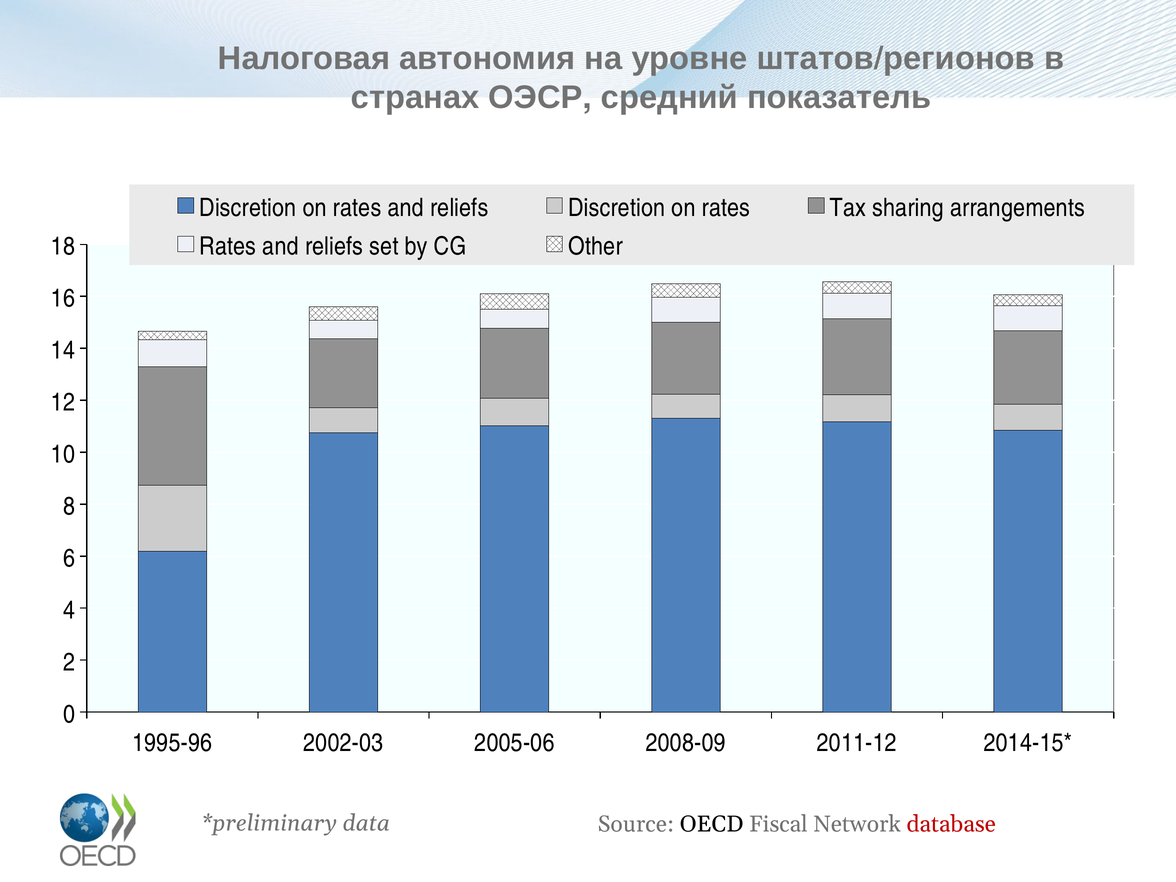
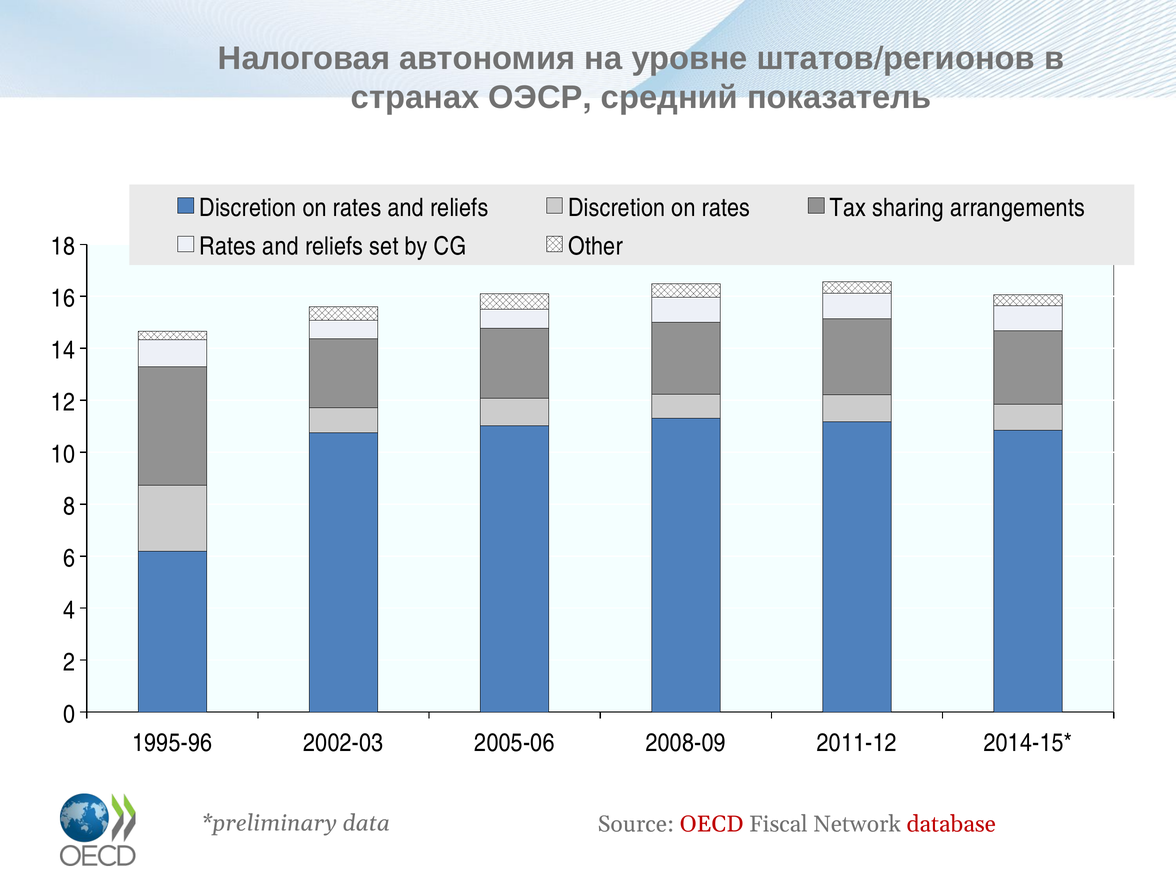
OECD colour: black -> red
